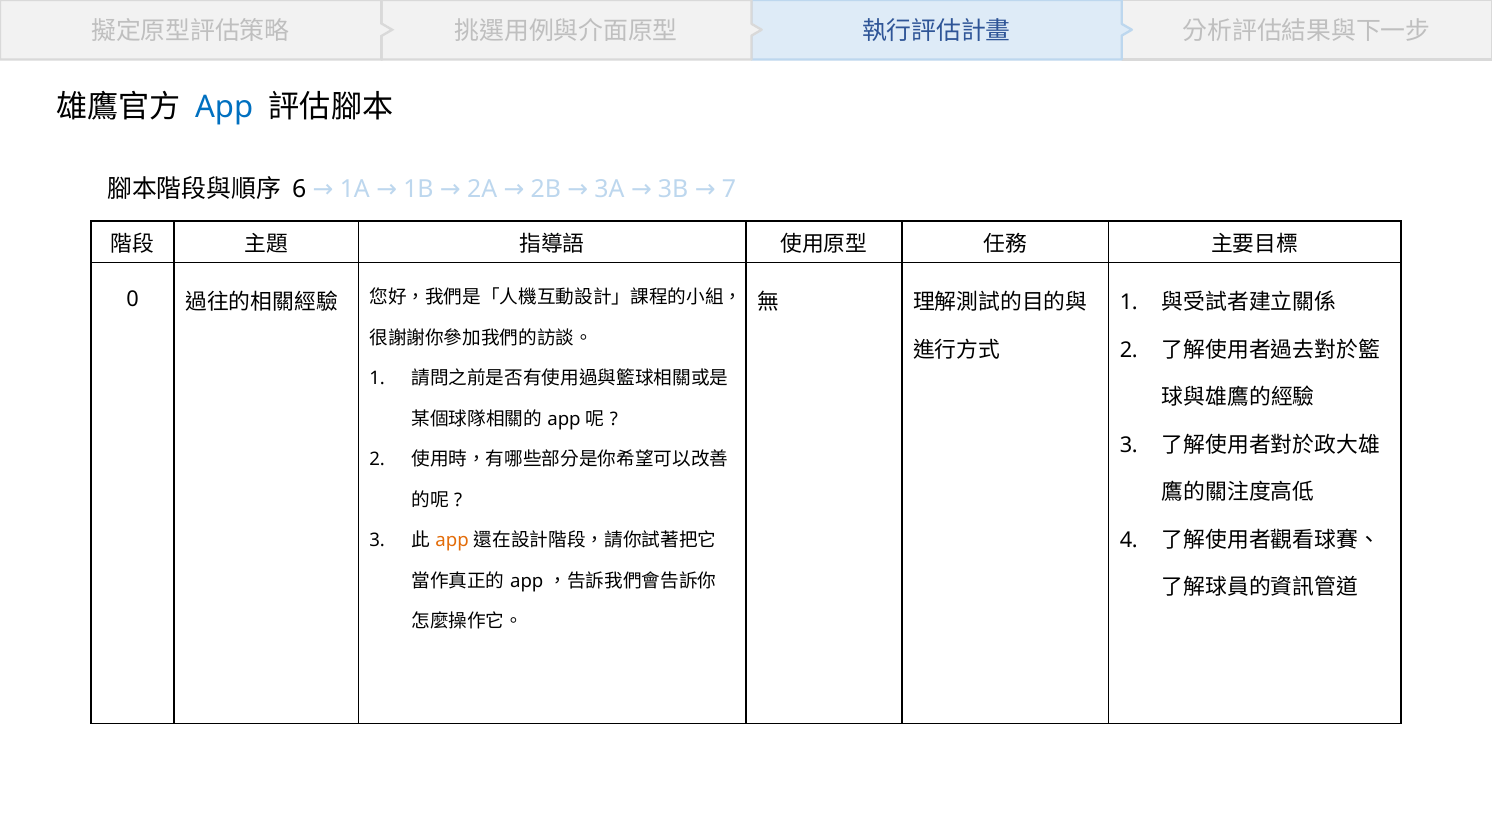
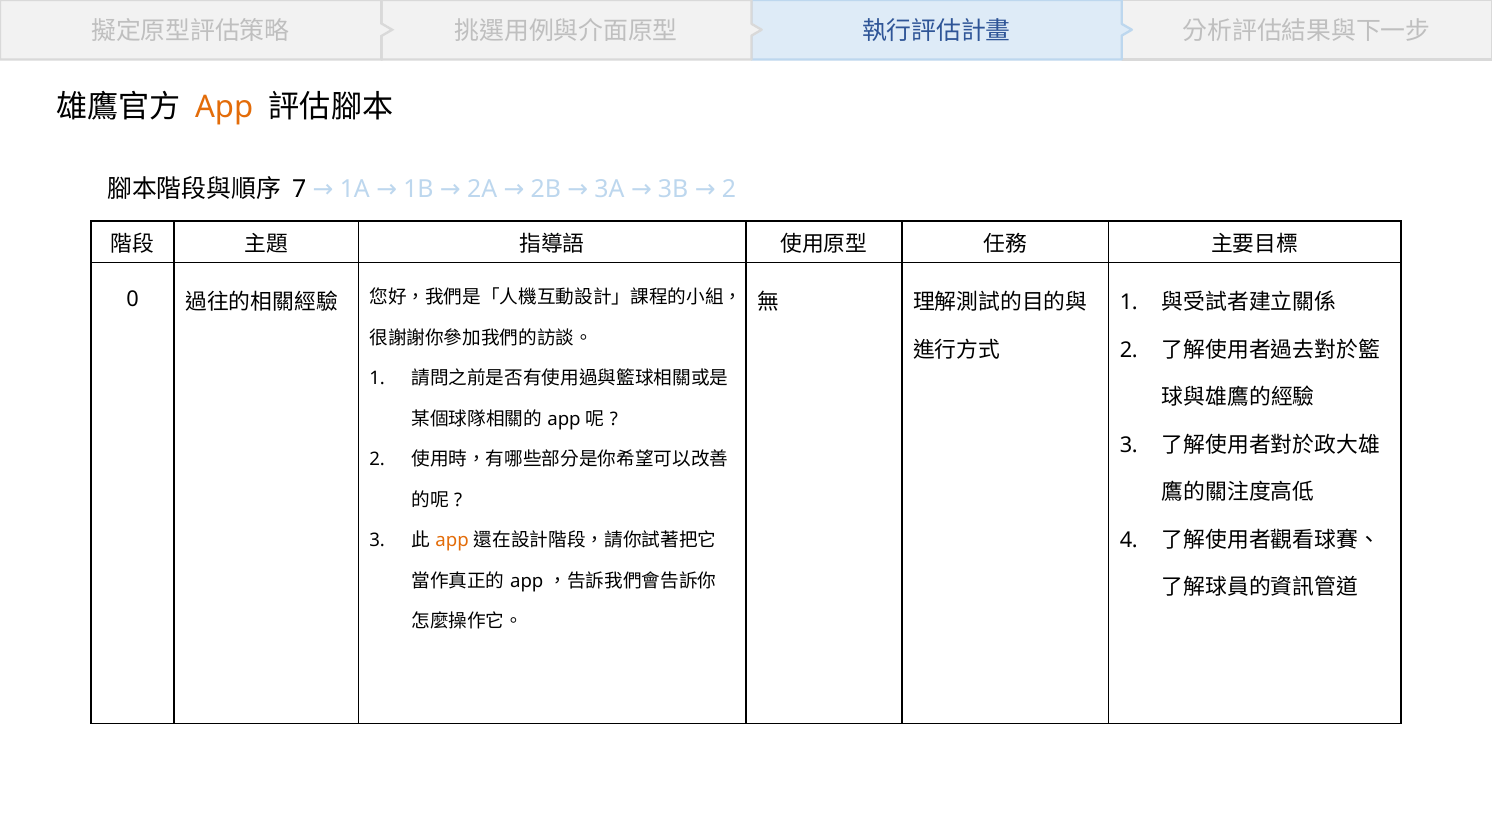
App at (224, 108) colour: blue -> orange
6: 6 -> 7
3B 7: 7 -> 2
